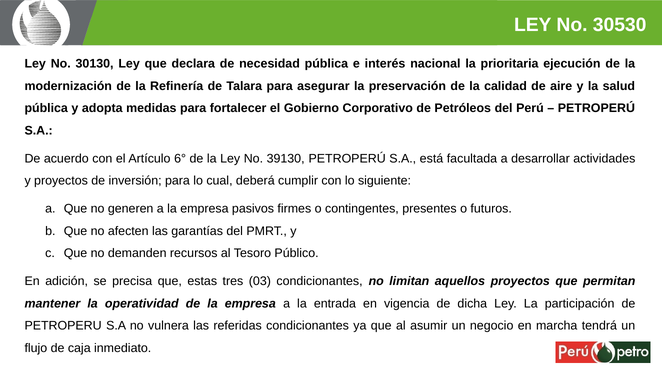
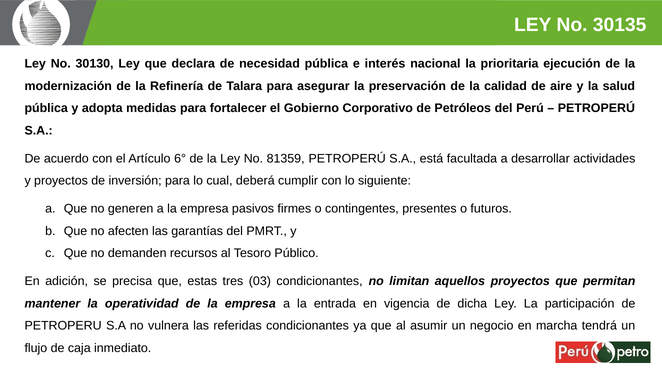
30530: 30530 -> 30135
39130: 39130 -> 81359
